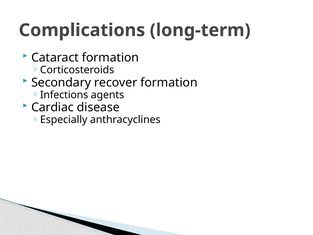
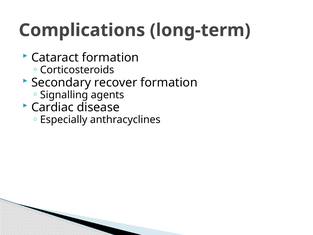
Infections: Infections -> Signalling
